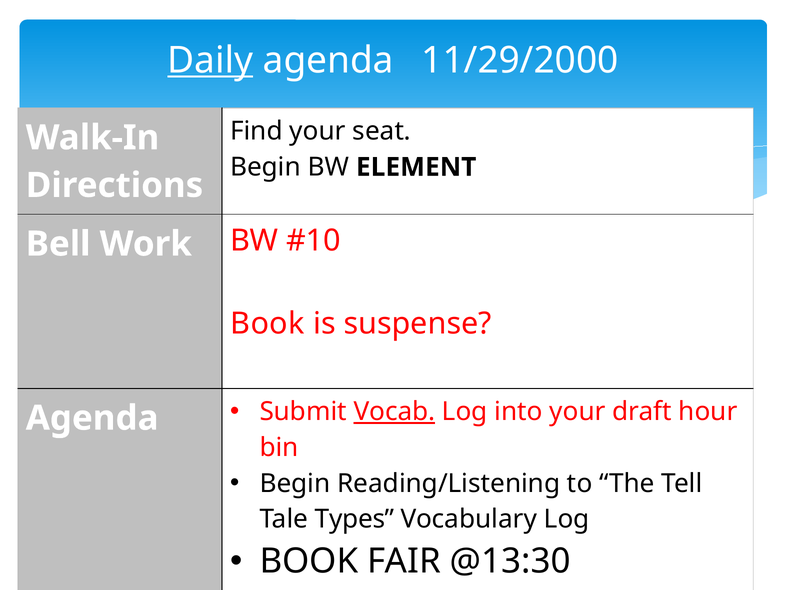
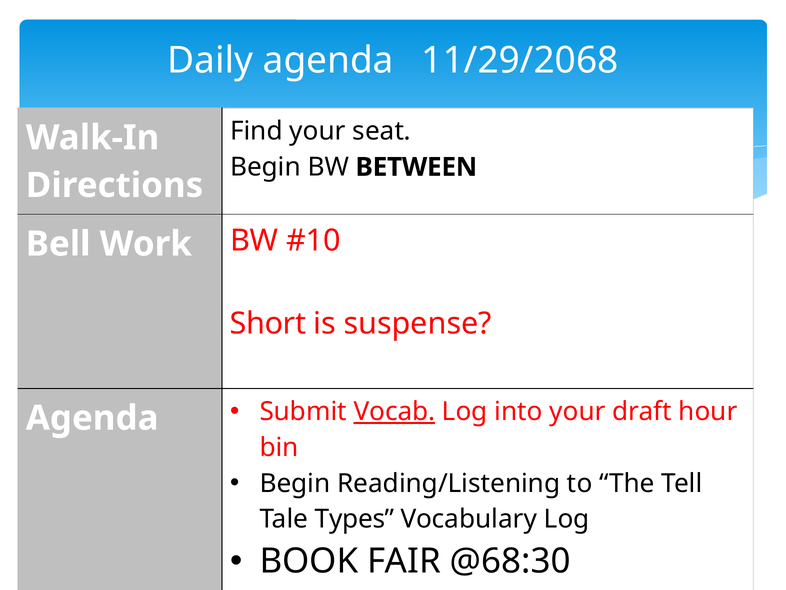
Daily underline: present -> none
11/29/2000: 11/29/2000 -> 11/29/2068
ELEMENT: ELEMENT -> BETWEEN
Book at (268, 324): Book -> Short
@13:30: @13:30 -> @68:30
